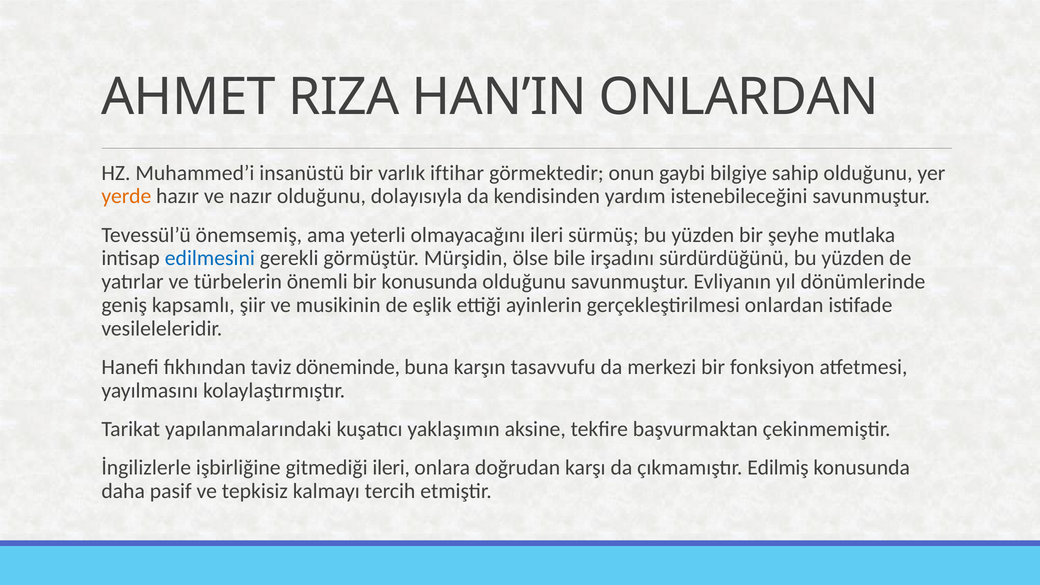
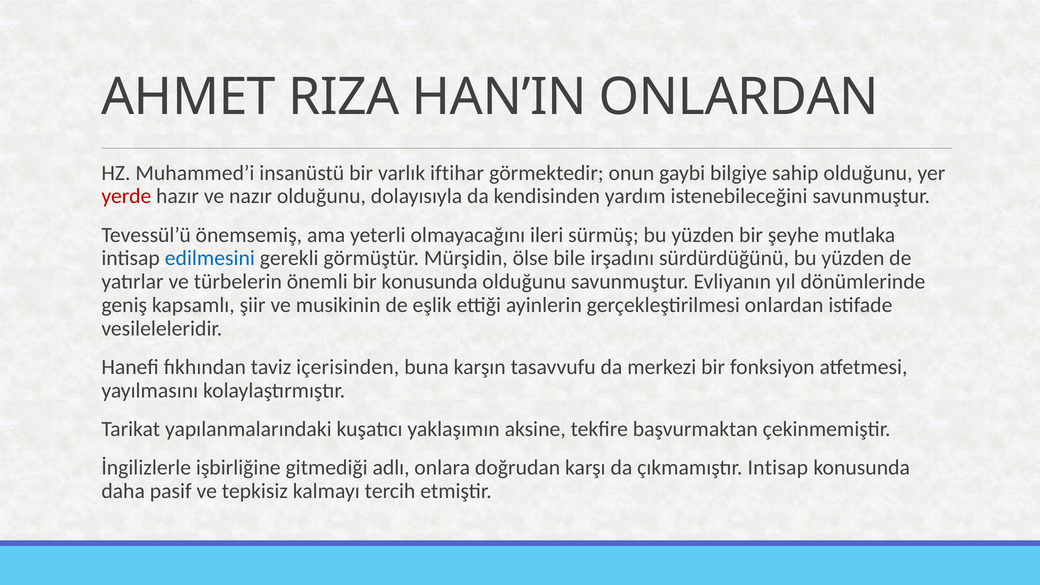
yerde colour: orange -> red
döneminde: döneminde -> içerisinden
gitmediği ileri: ileri -> adlı
çıkmamıştır Edilmiş: Edilmiş -> Intisap
